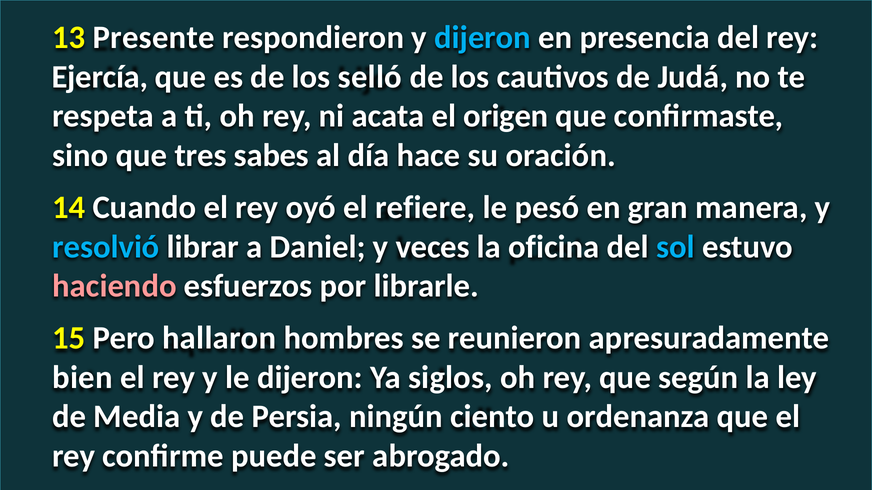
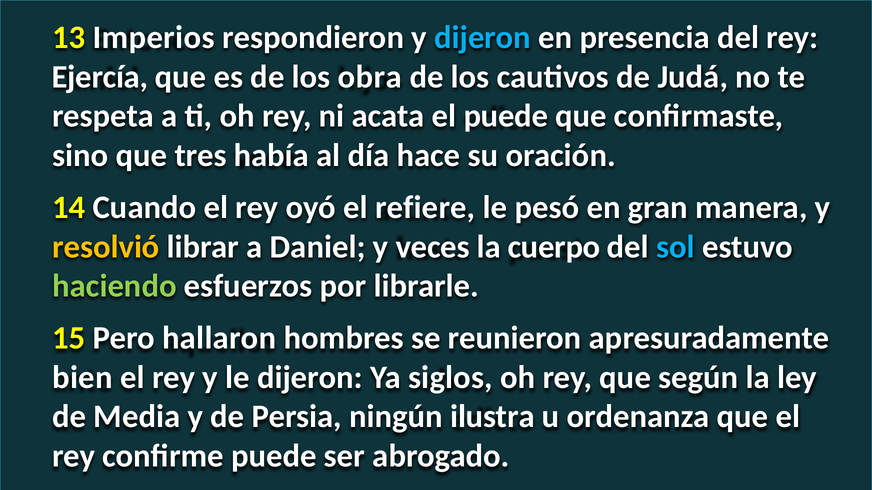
Presente: Presente -> Imperios
selló: selló -> obra
el origen: origen -> puede
sabes: sabes -> había
resolvió colour: light blue -> yellow
oficina: oficina -> cuerpo
haciendo colour: pink -> light green
ciento: ciento -> ilustra
